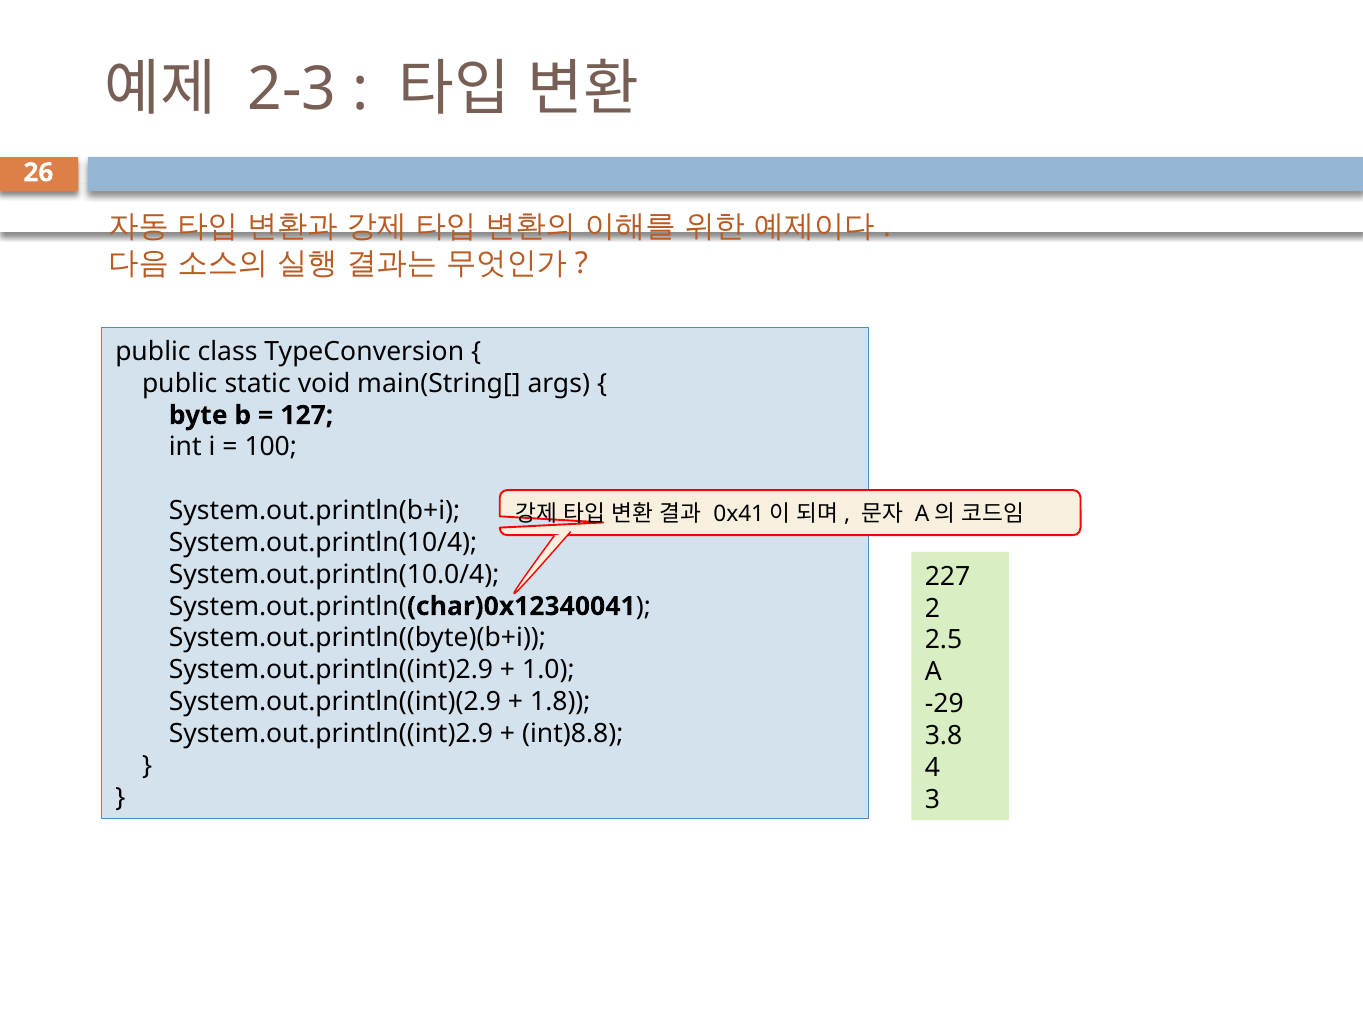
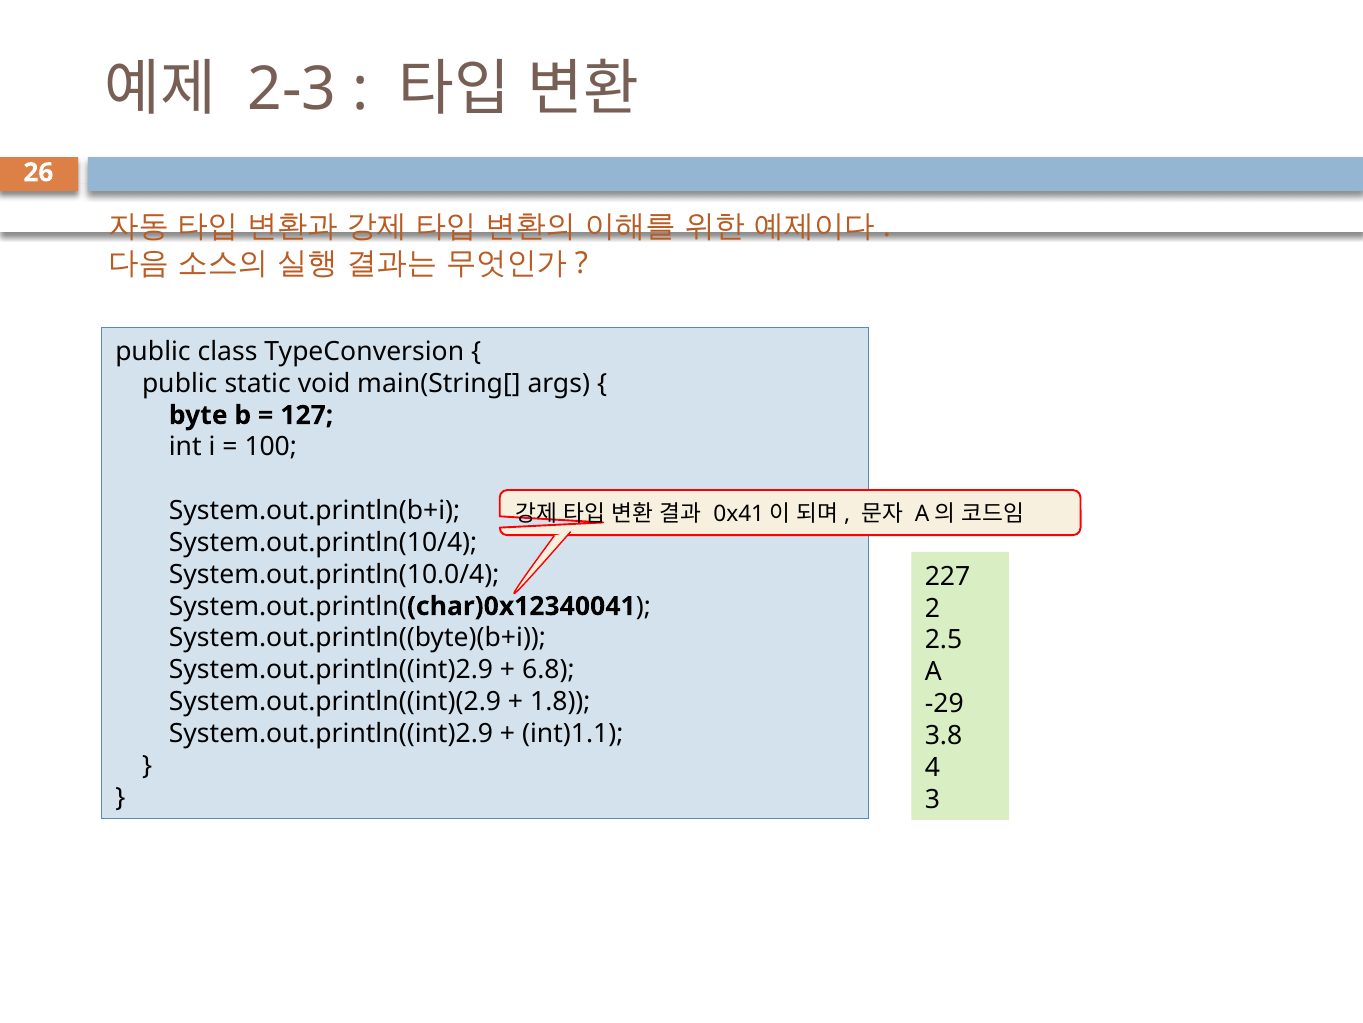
1.0: 1.0 -> 6.8
int)8.8: int)8.8 -> int)1.1
